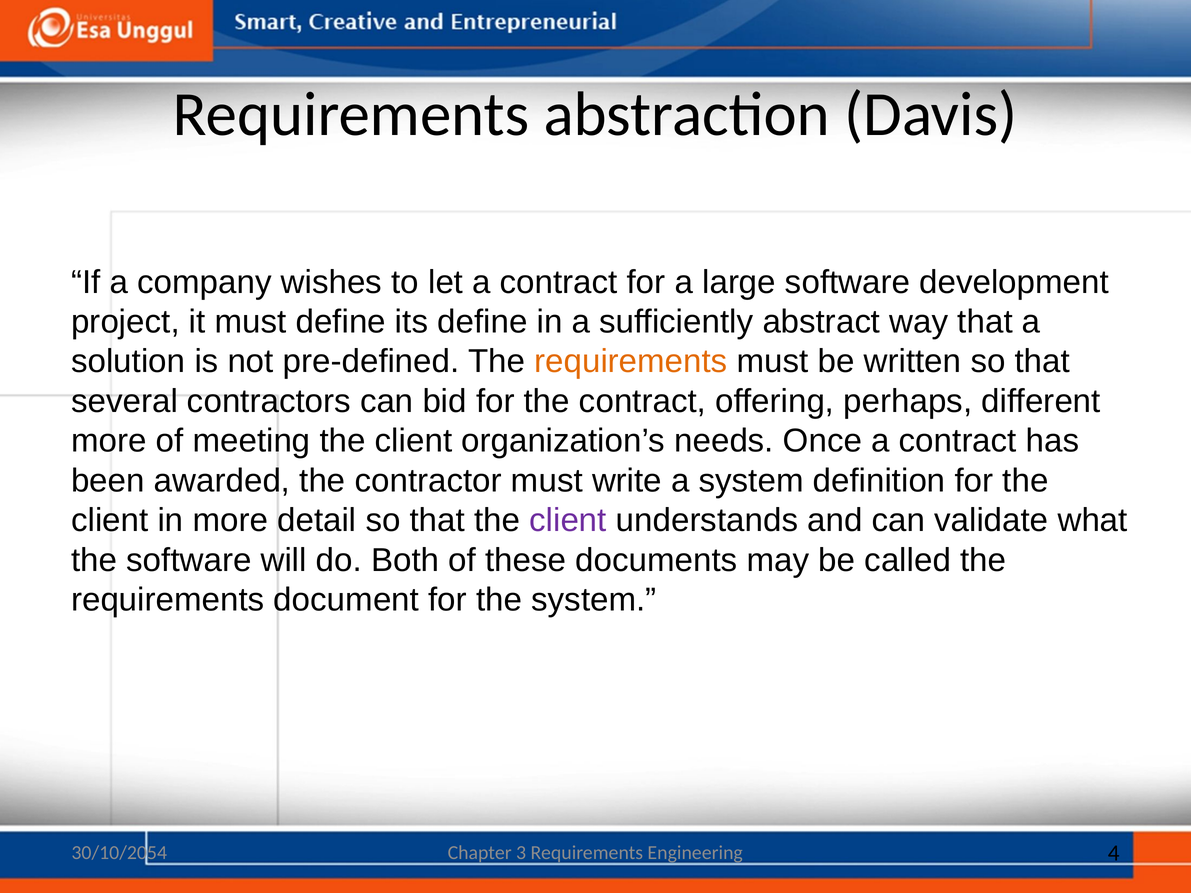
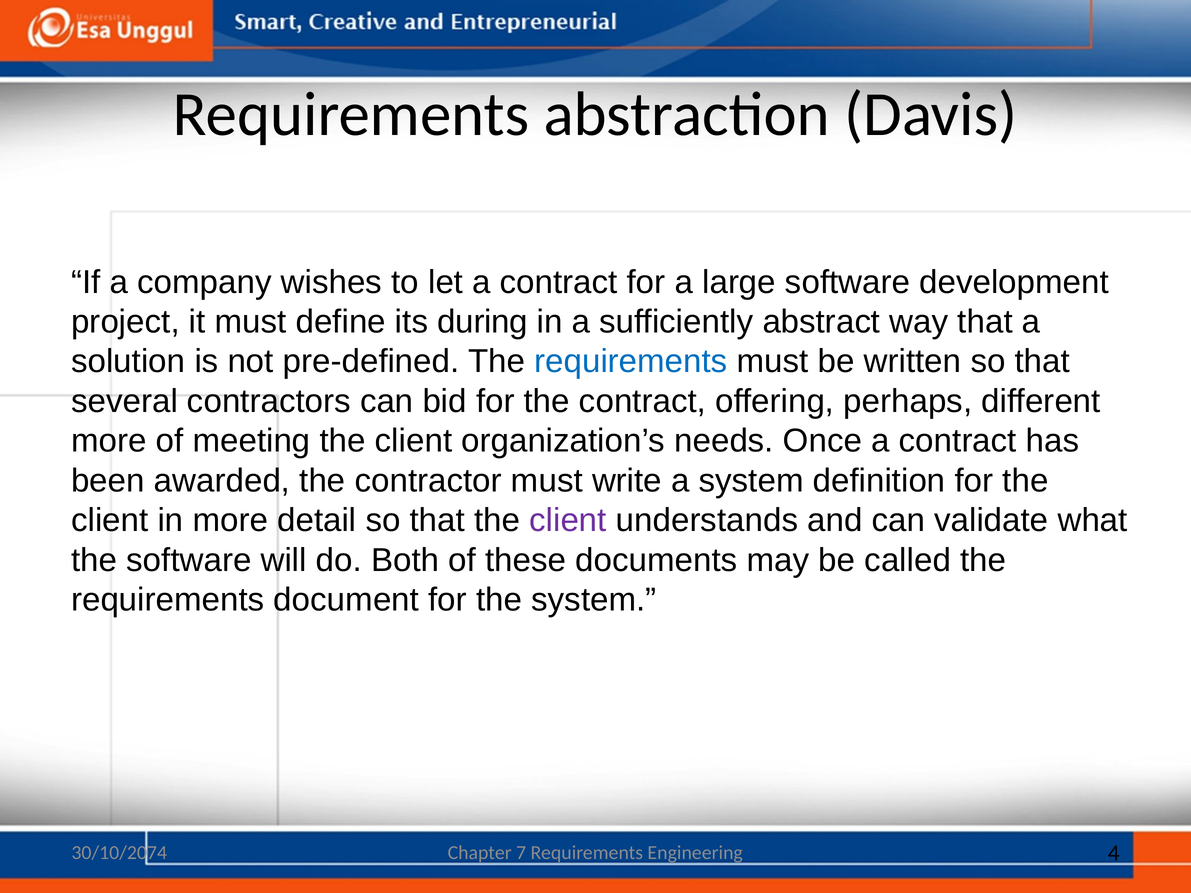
its define: define -> during
requirements at (631, 362) colour: orange -> blue
30/10/2054: 30/10/2054 -> 30/10/2074
3: 3 -> 7
